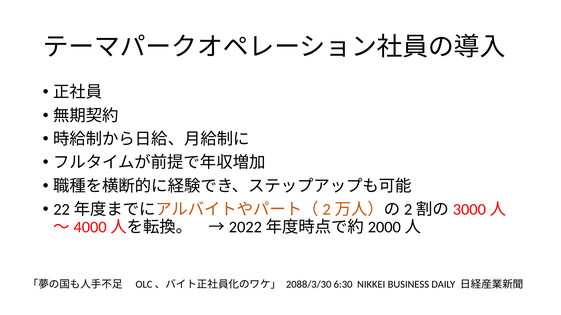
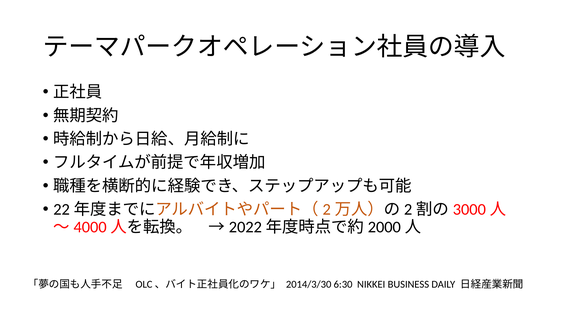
2088/3/30: 2088/3/30 -> 2014/3/30
